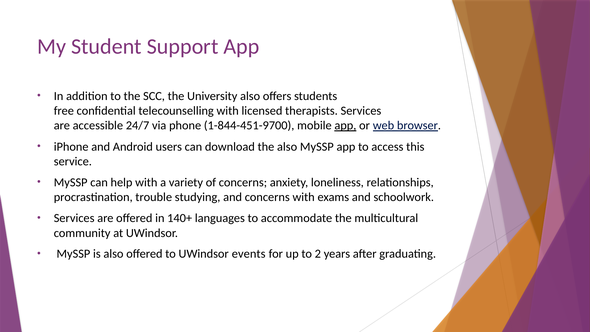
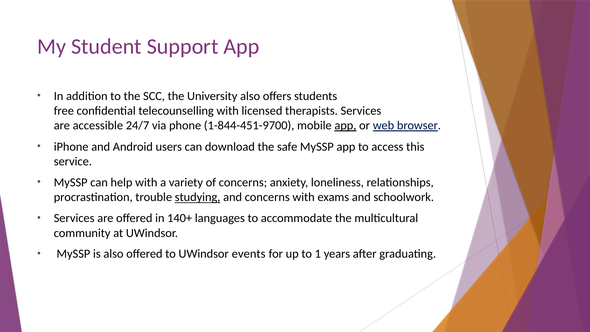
the also: also -> safe
studying underline: none -> present
2: 2 -> 1
